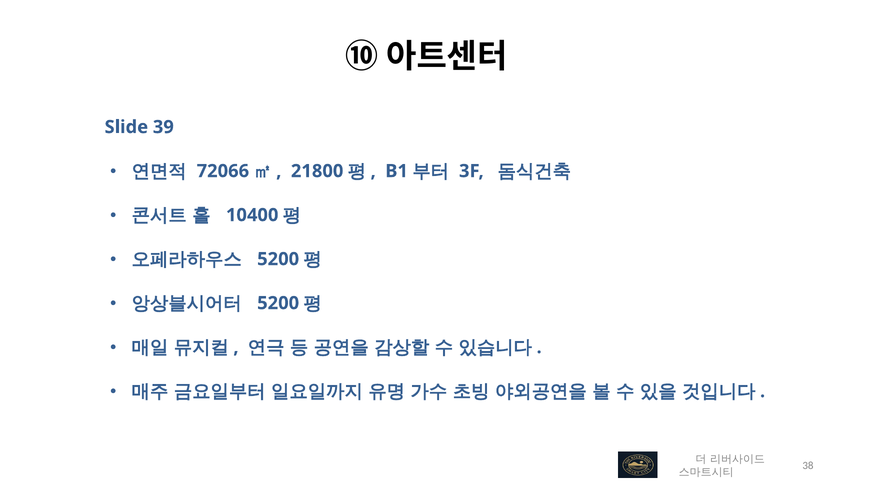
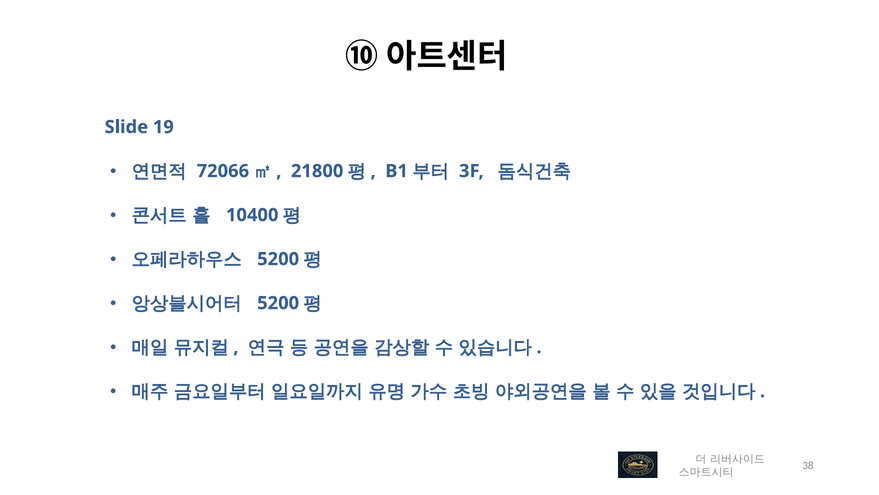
39: 39 -> 19
